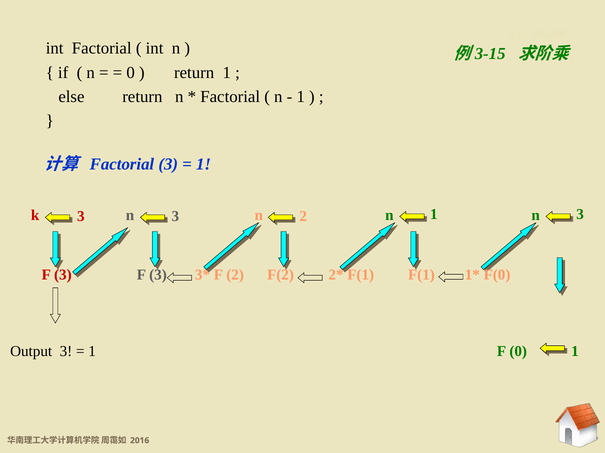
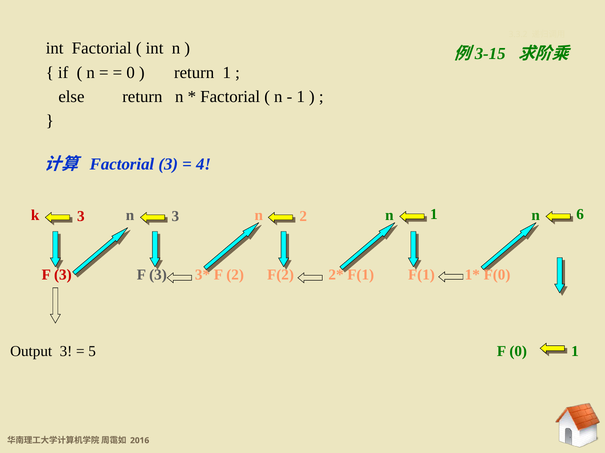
1 at (204, 164): 1 -> 4
3 at (580, 215): 3 -> 6
1 at (92, 352): 1 -> 5
